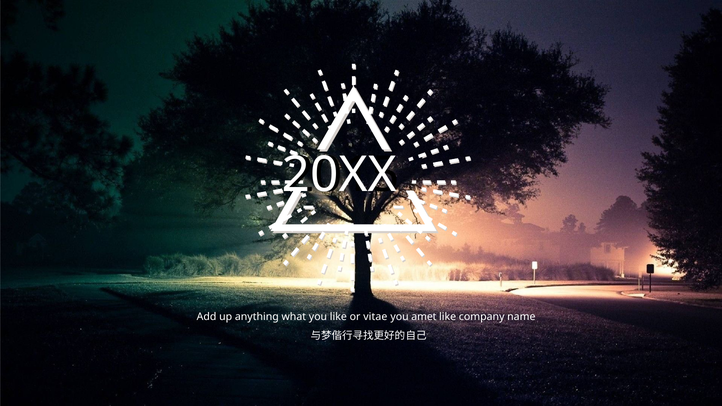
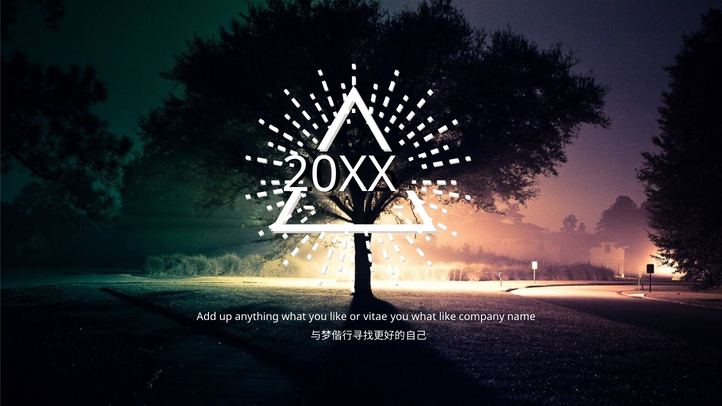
you amet: amet -> what
